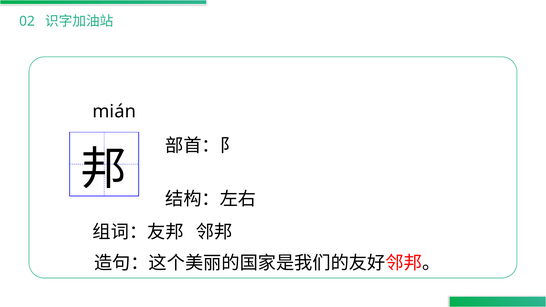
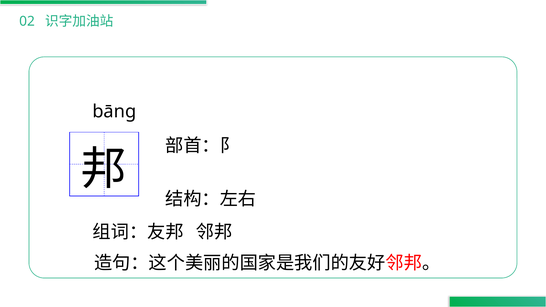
mián: mián -> bānɡ
